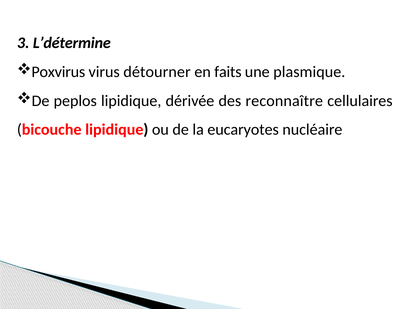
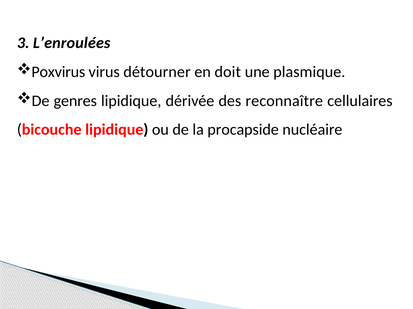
L’détermine: L’détermine -> L’enroulées
faits: faits -> doit
peplos: peplos -> genres
eucaryotes: eucaryotes -> procapside
